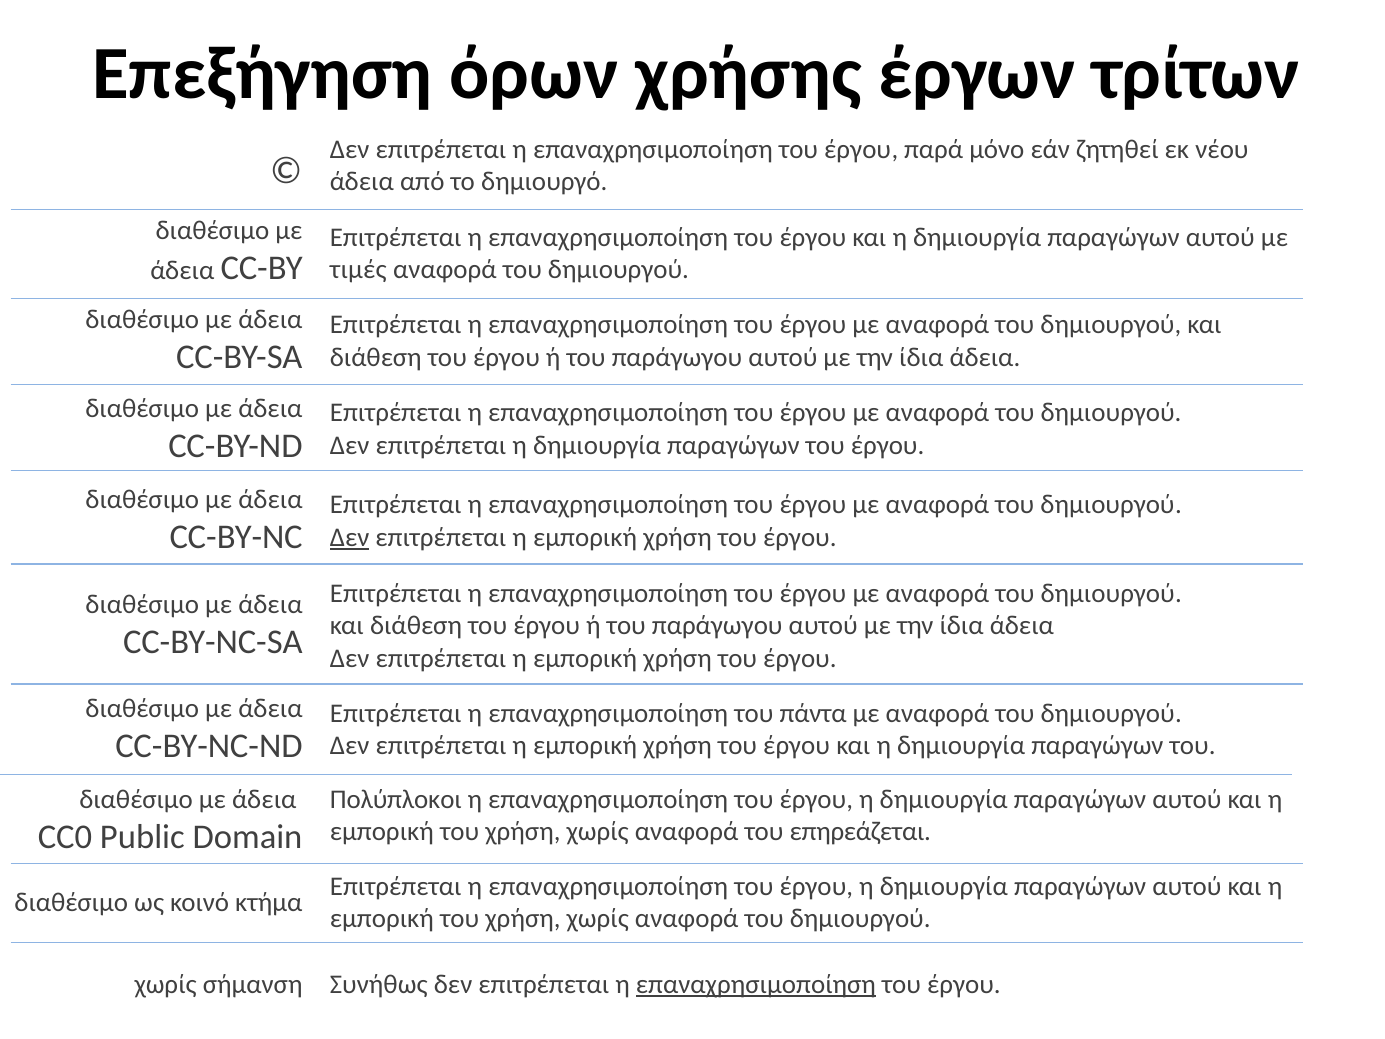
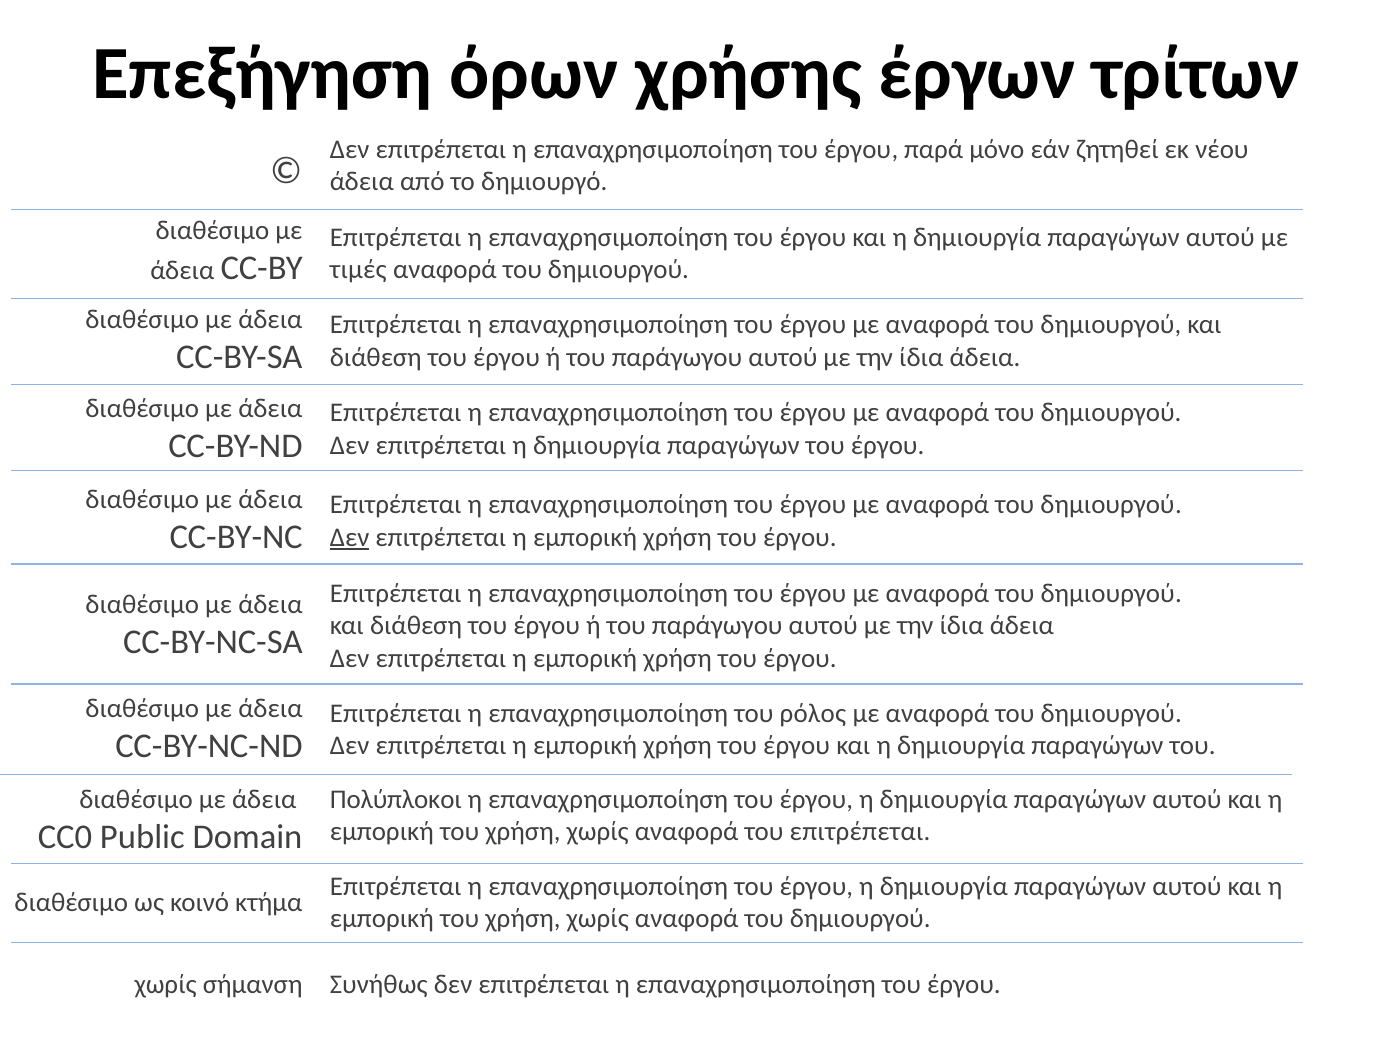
πάντα: πάντα -> ρόλος
του επηρεάζεται: επηρεάζεται -> επιτρέπεται
επαναχρησιμοποίηση at (756, 984) underline: present -> none
